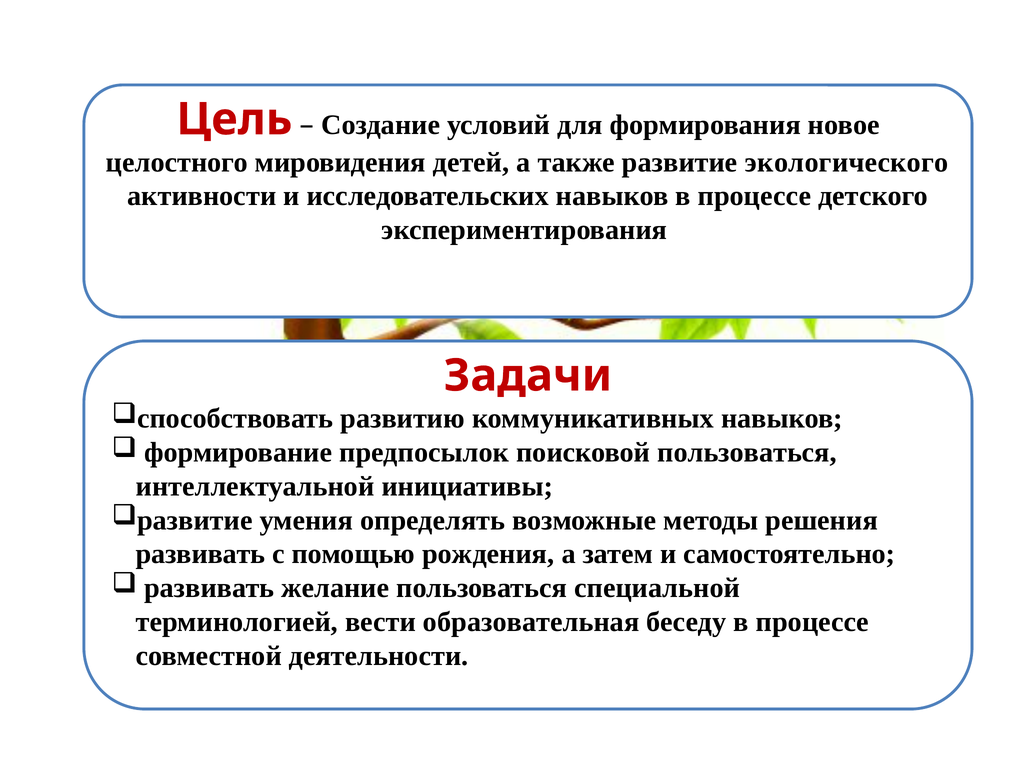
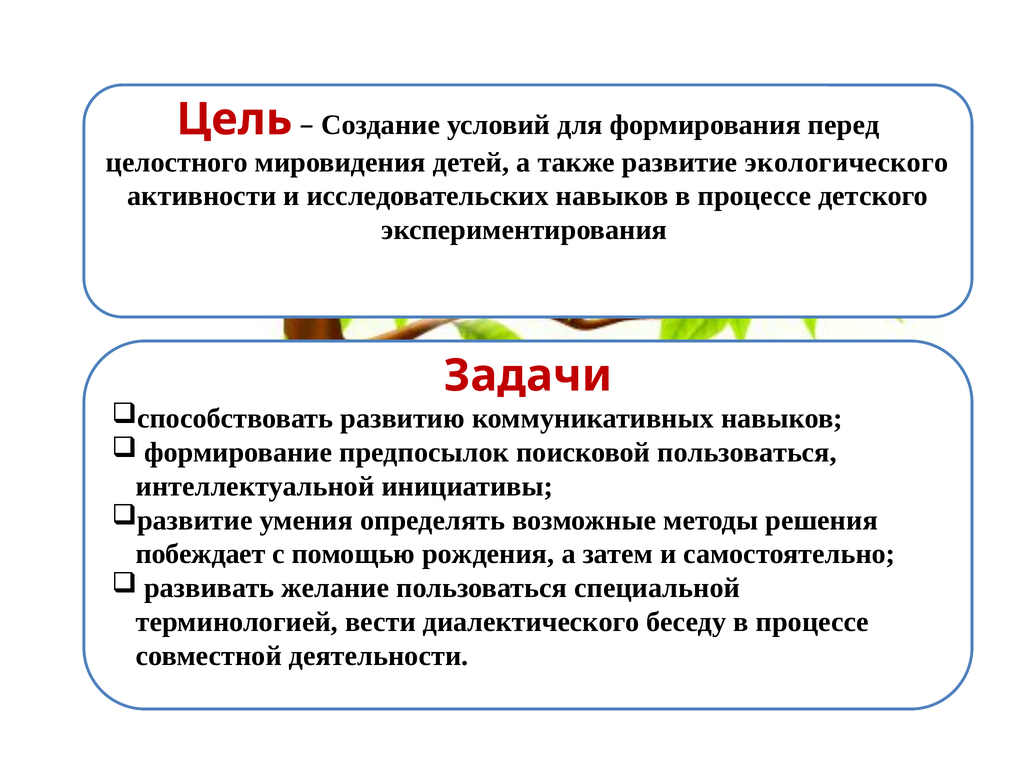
новое: новое -> перед
развивать at (201, 554): развивать -> побеждает
образовательная: образовательная -> диалектического
